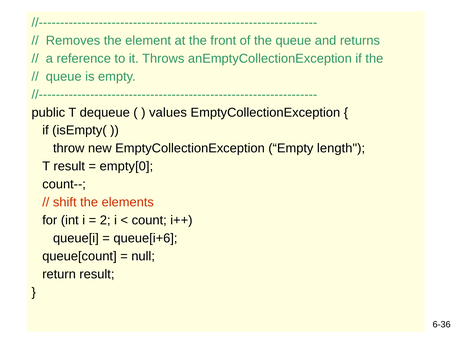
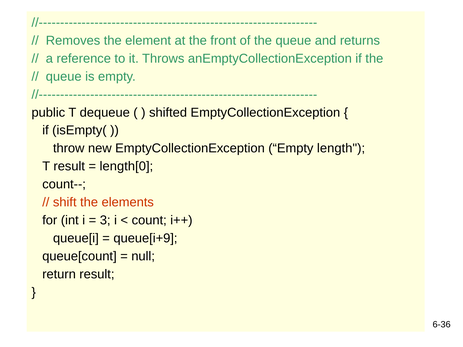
values: values -> shifted
empty[0: empty[0 -> length[0
2: 2 -> 3
queue[i+6: queue[i+6 -> queue[i+9
